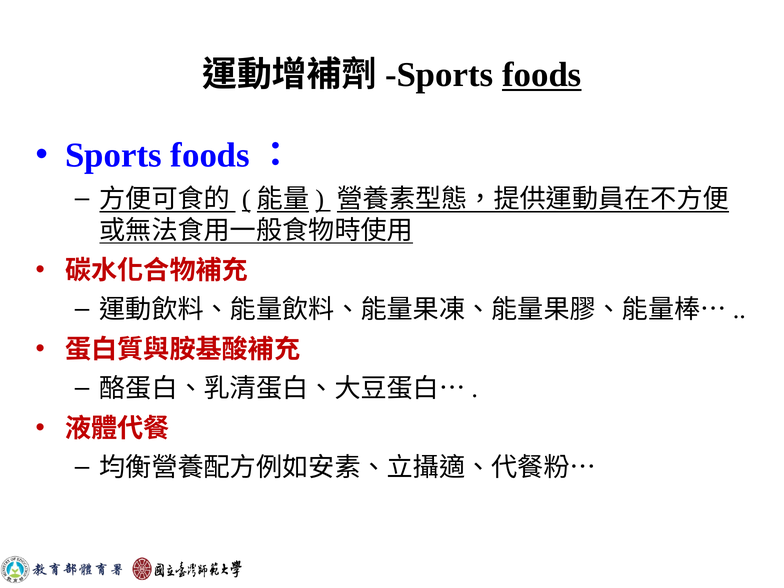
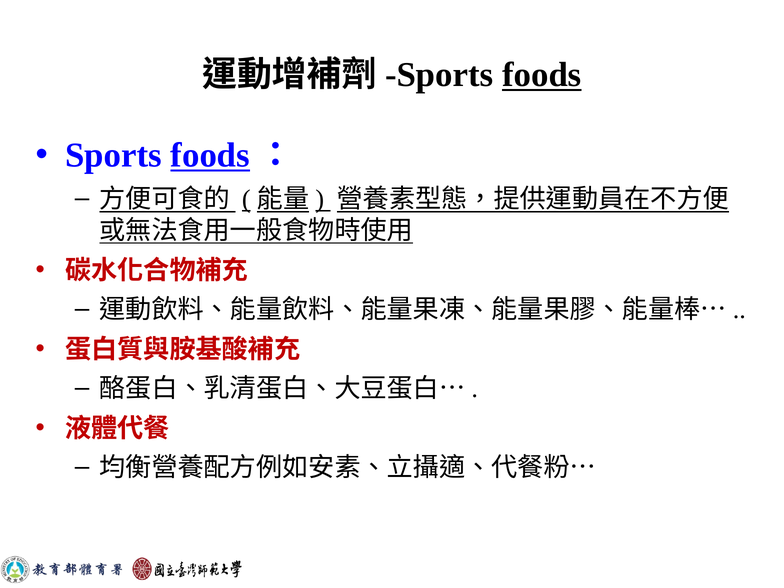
foods at (210, 155) underline: none -> present
